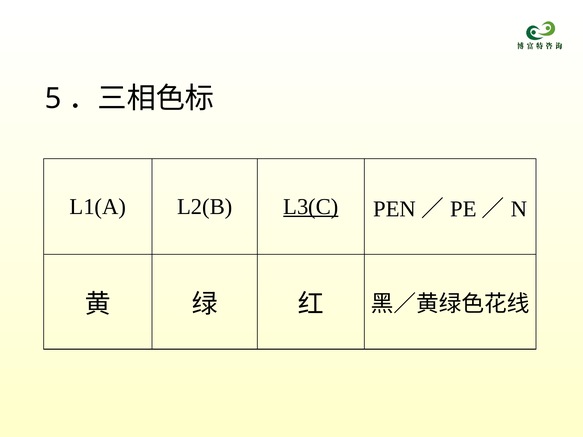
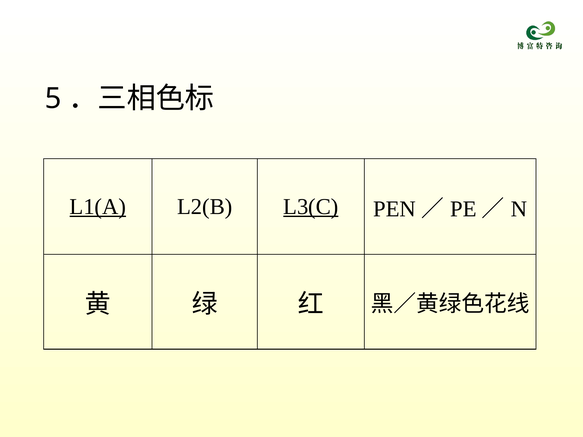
L1(A underline: none -> present
